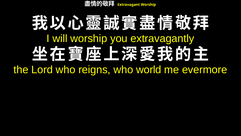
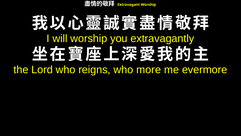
world: world -> more
